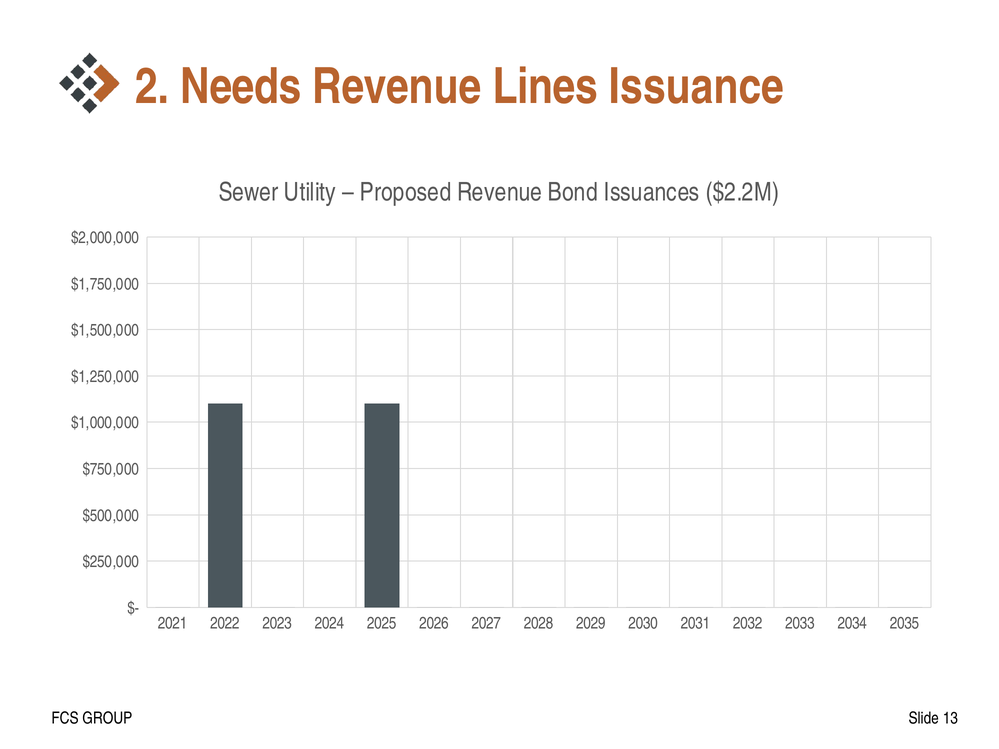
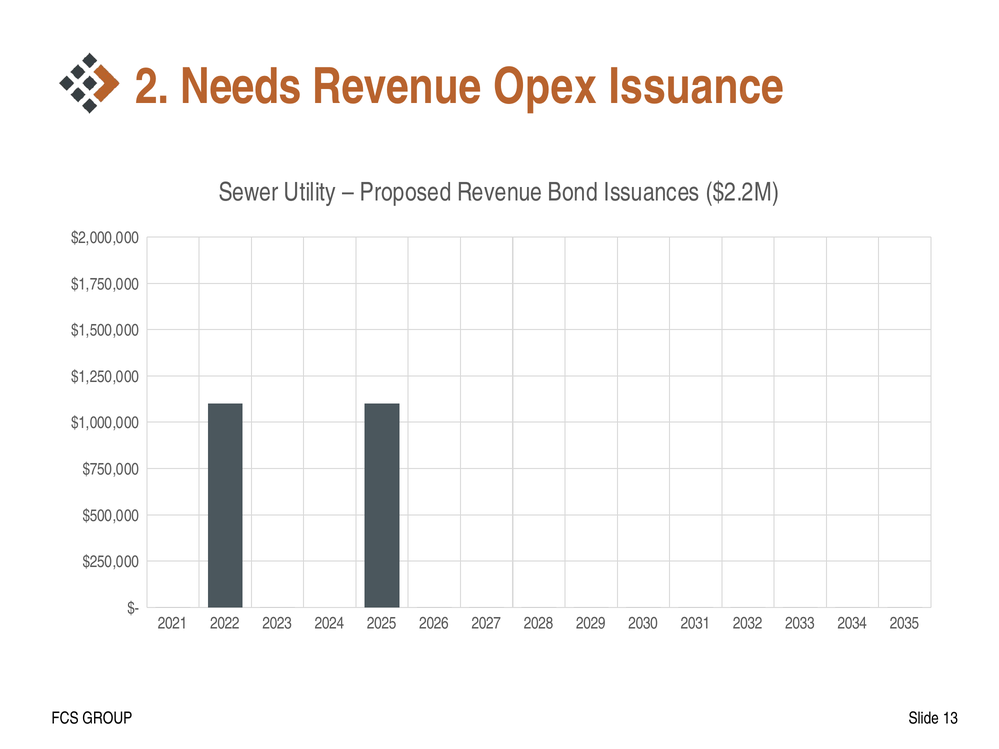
Lines: Lines -> Opex
